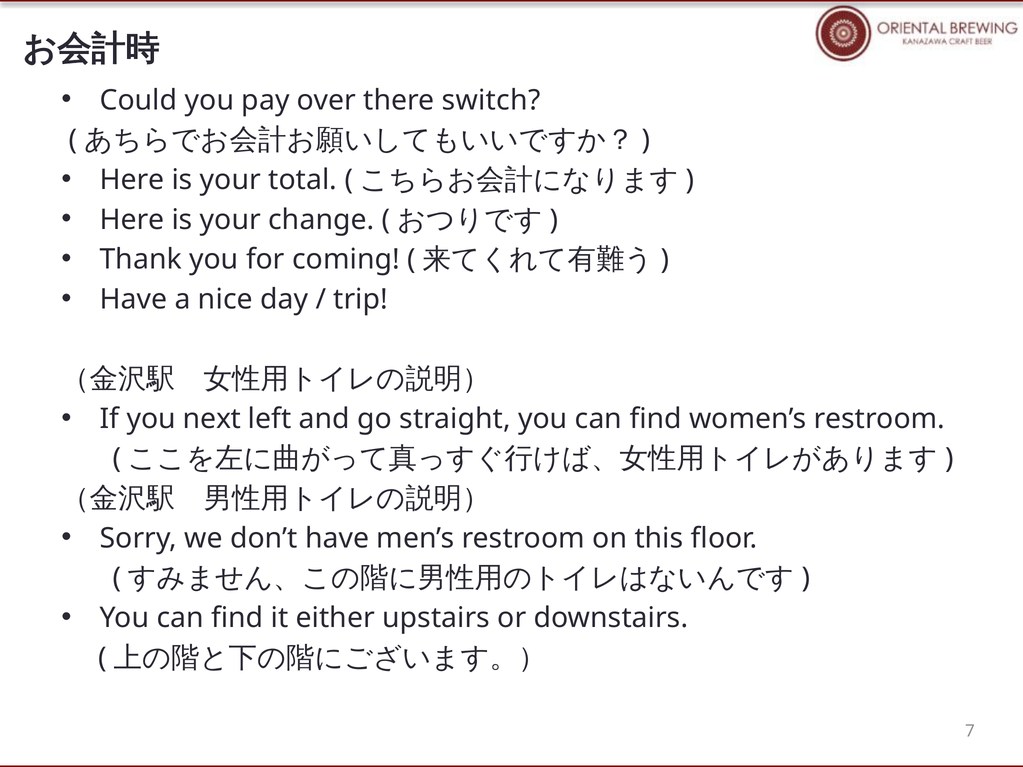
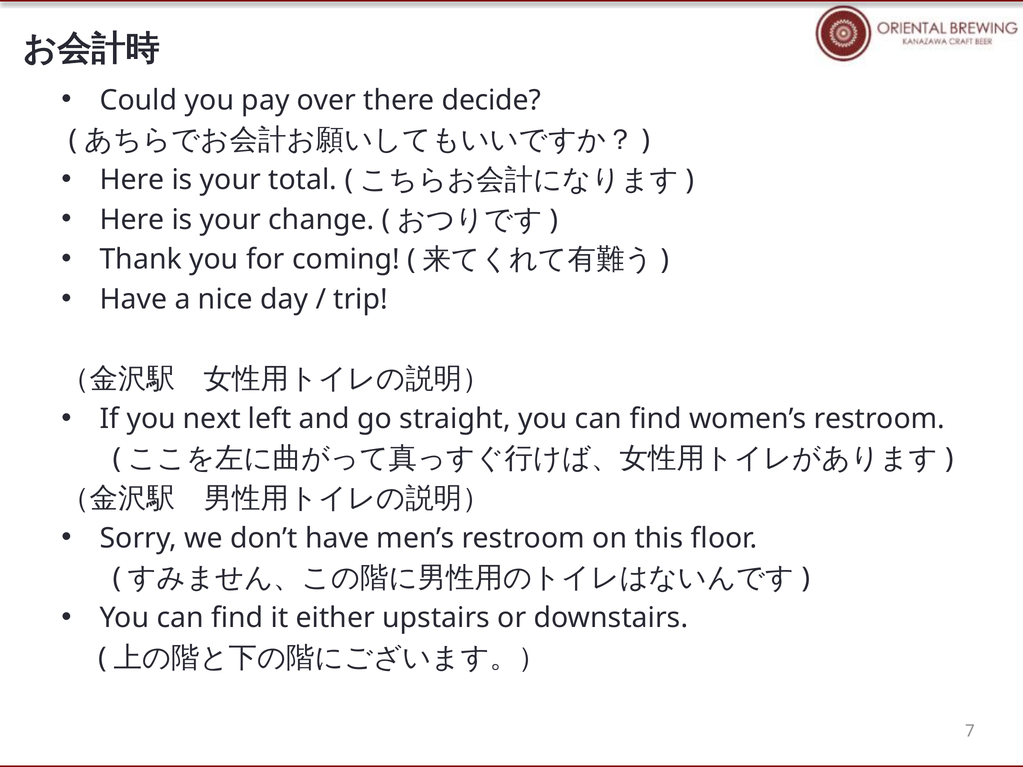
switch: switch -> decide
